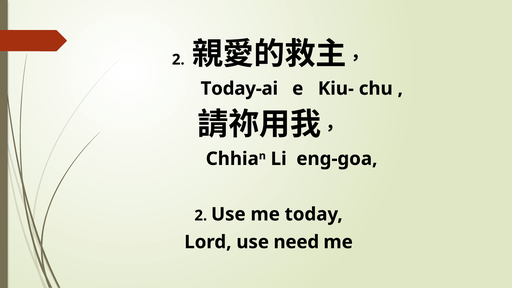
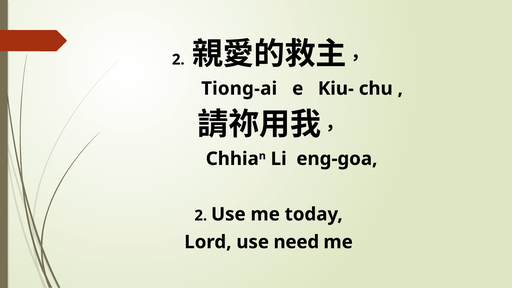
Today-ai: Today-ai -> Tiong-ai
